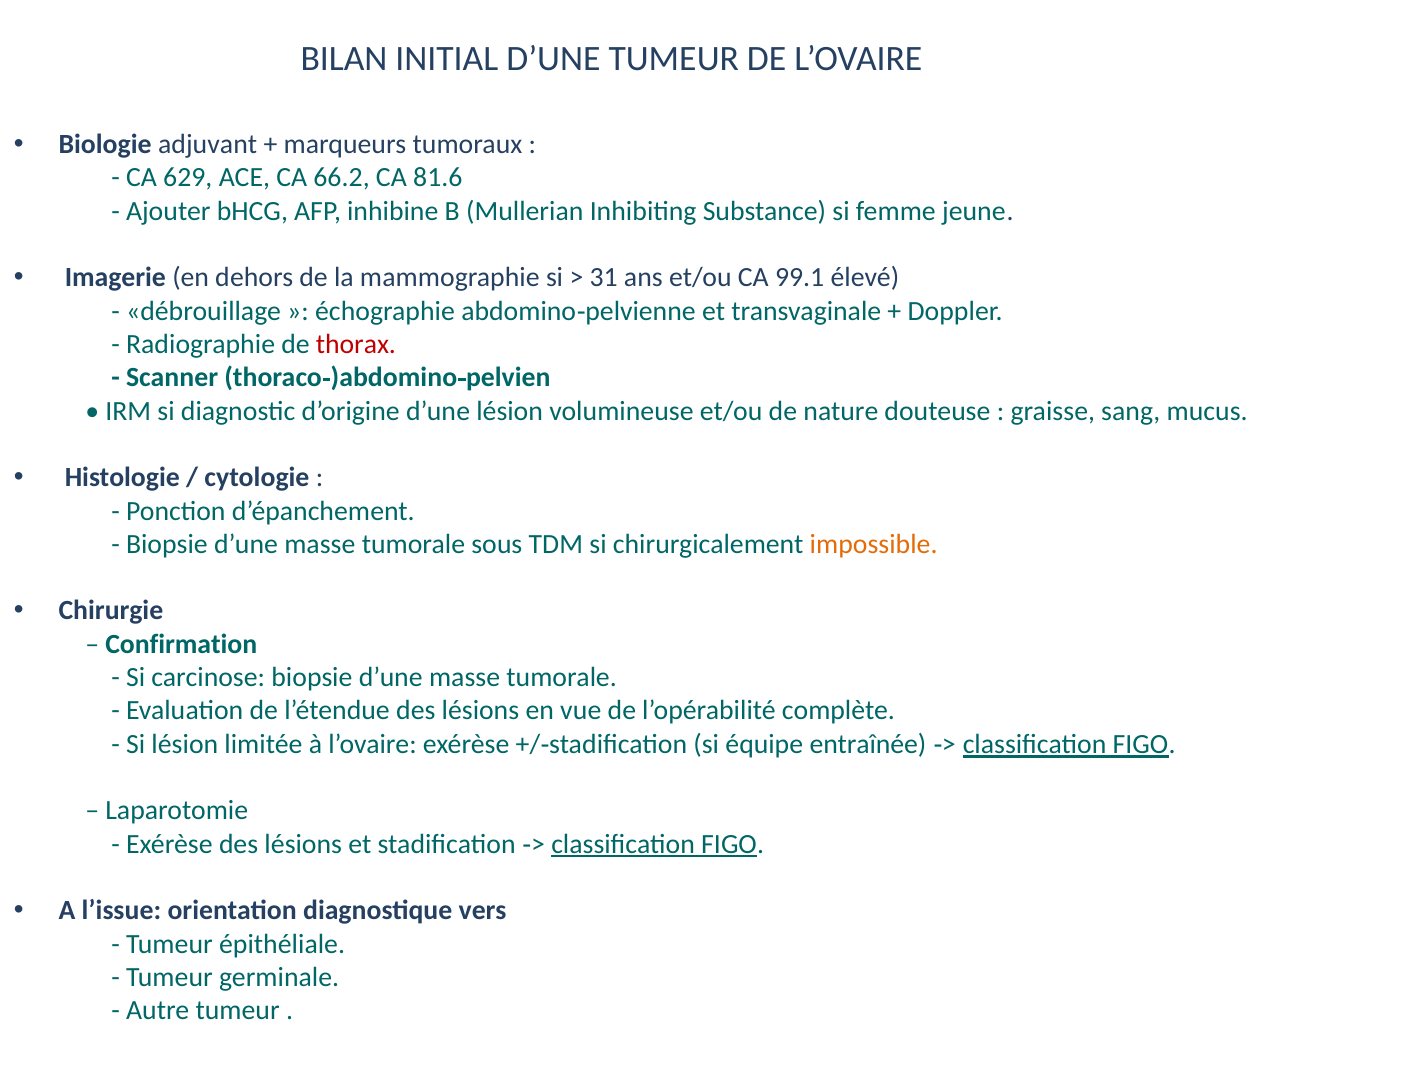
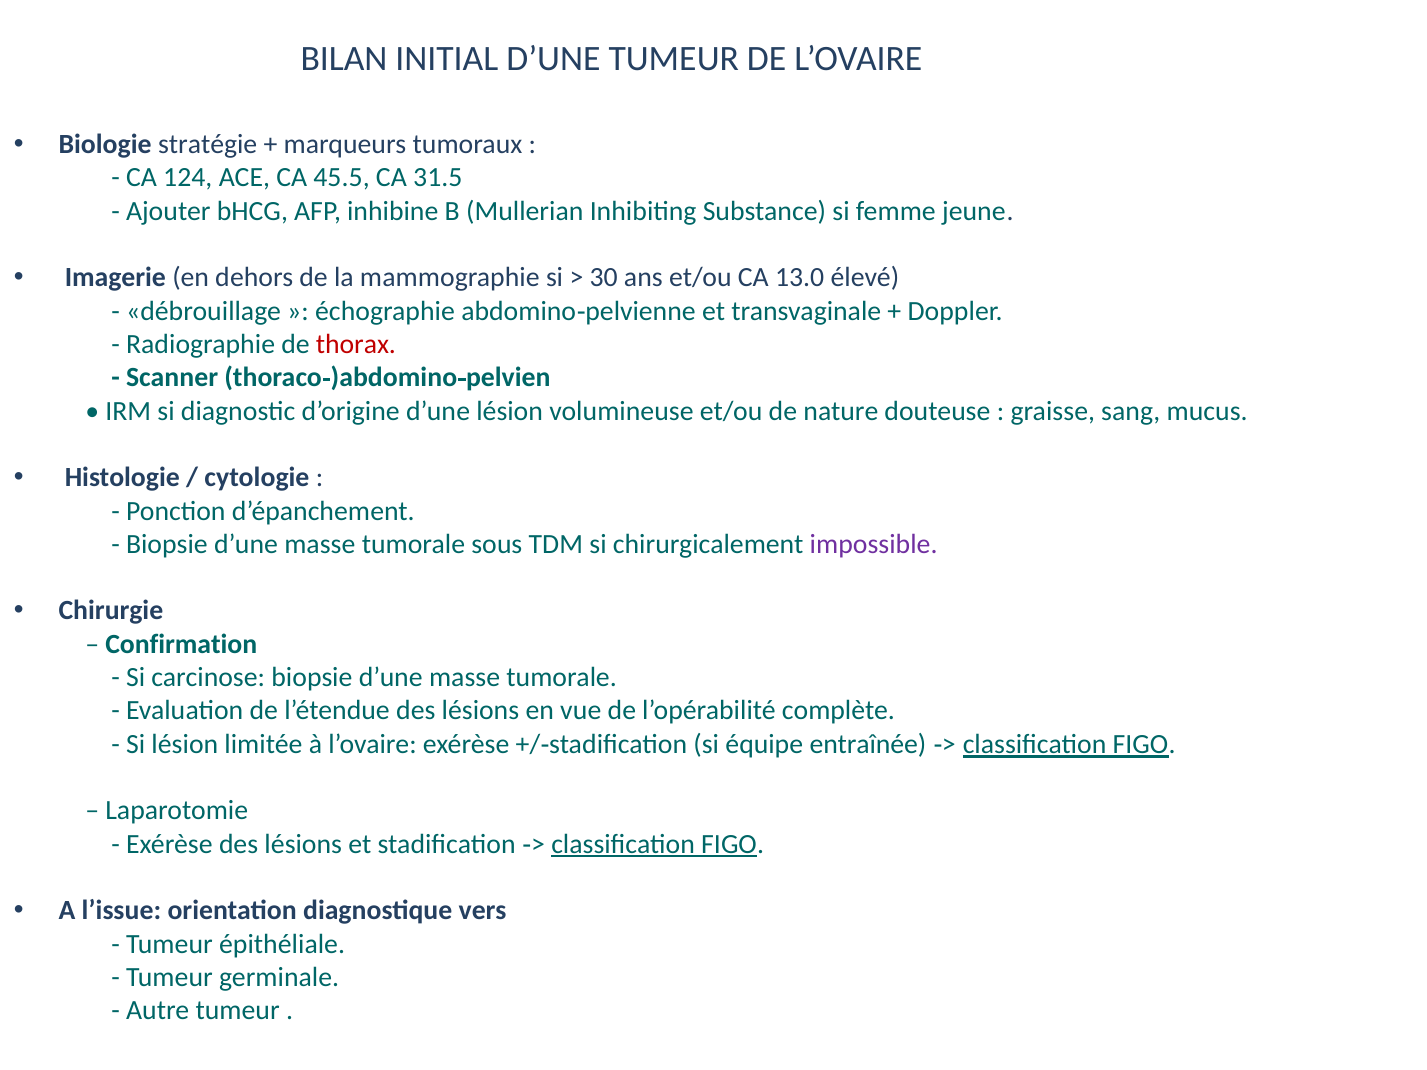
adjuvant: adjuvant -> stratégie
629: 629 -> 124
66.2: 66.2 -> 45.5
81.6: 81.6 -> 31.5
31: 31 -> 30
99.1: 99.1 -> 13.0
impossible colour: orange -> purple
